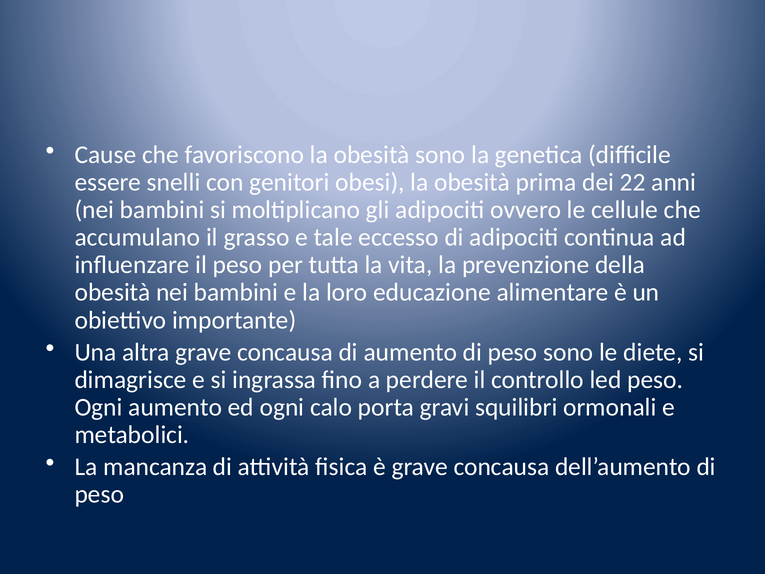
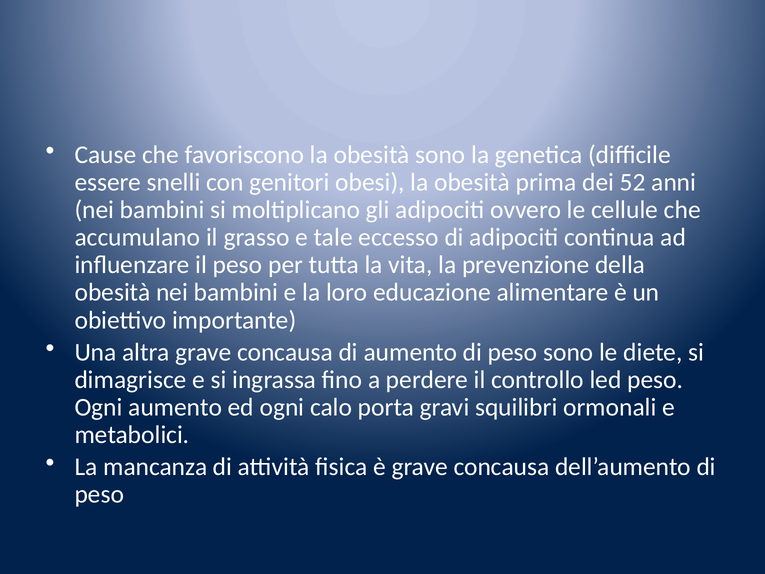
22: 22 -> 52
